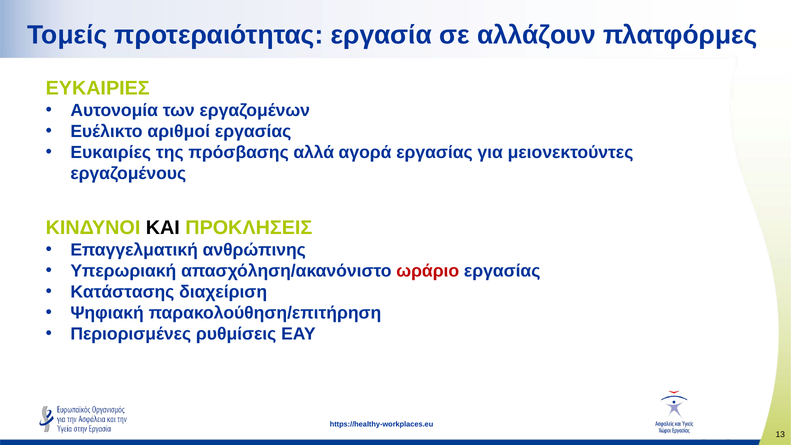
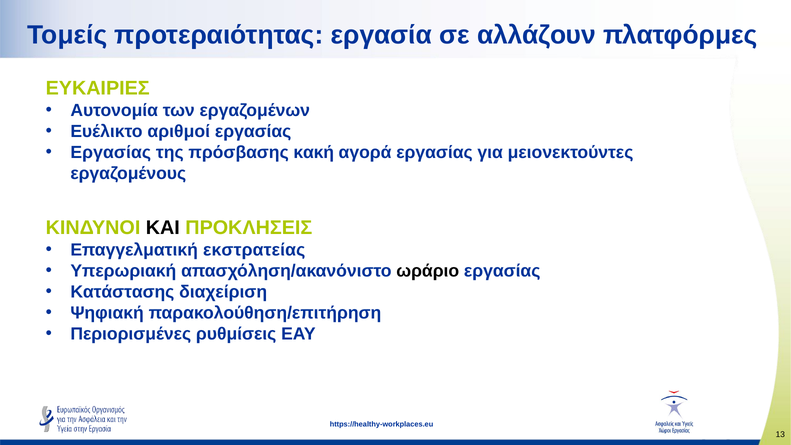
Ευκαιρίες at (111, 152): Ευκαιρίες -> Εργασίας
αλλά: αλλά -> κακή
ανθρώπινης: ανθρώπινης -> εκστρατείας
ωράριο colour: red -> black
